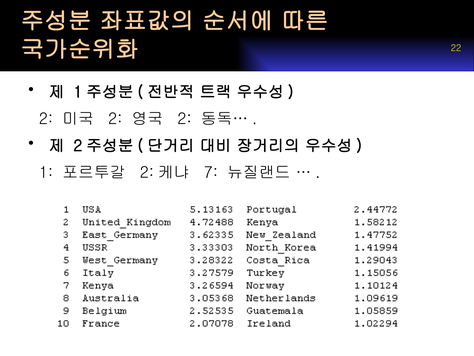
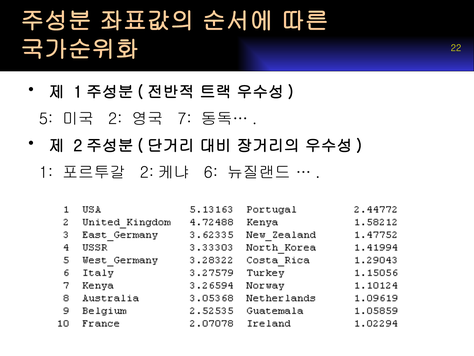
2 at (46, 119): 2 -> 5
2 at (185, 119): 2 -> 7
7: 7 -> 6
